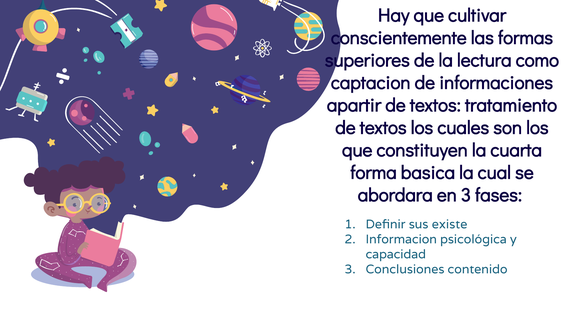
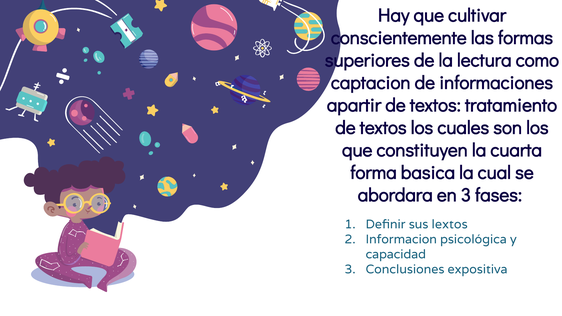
existe: existe -> lextos
contenido: contenido -> expositiva
